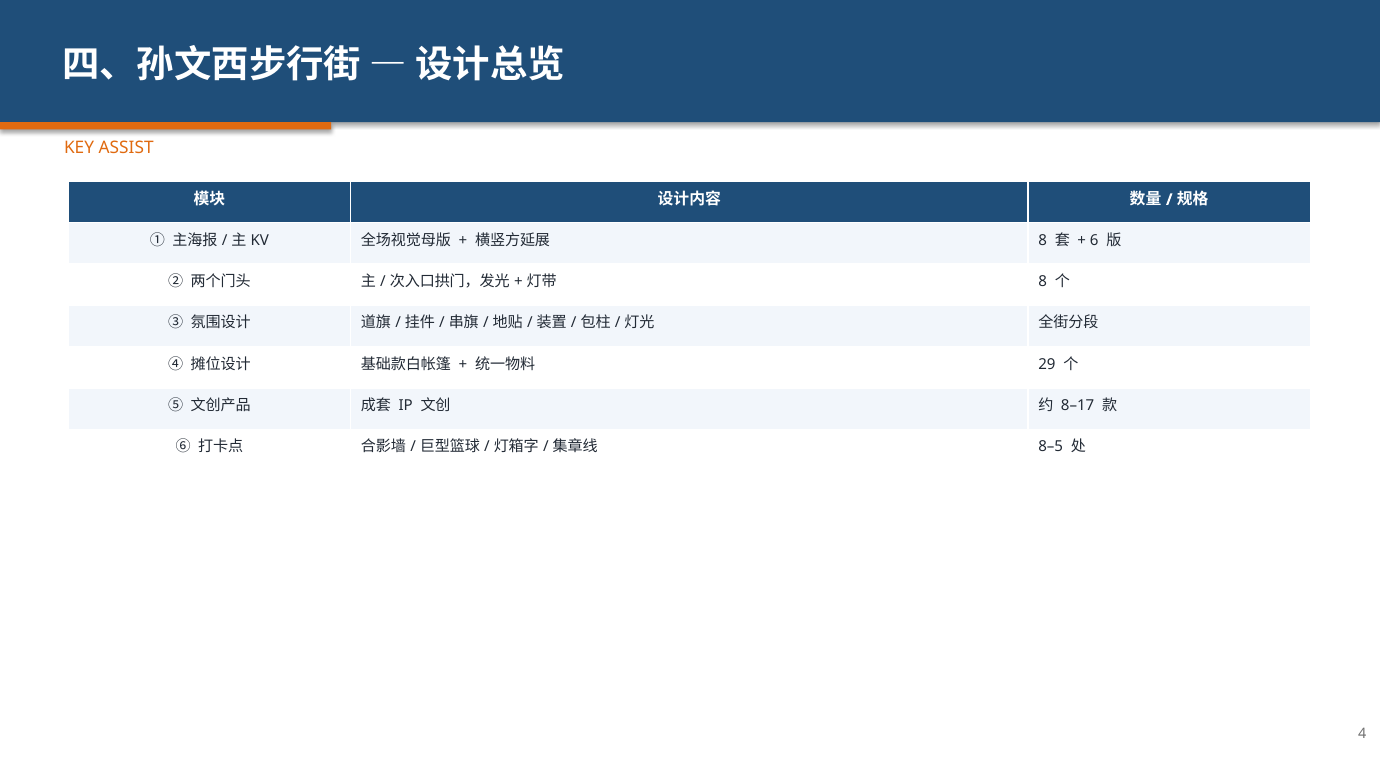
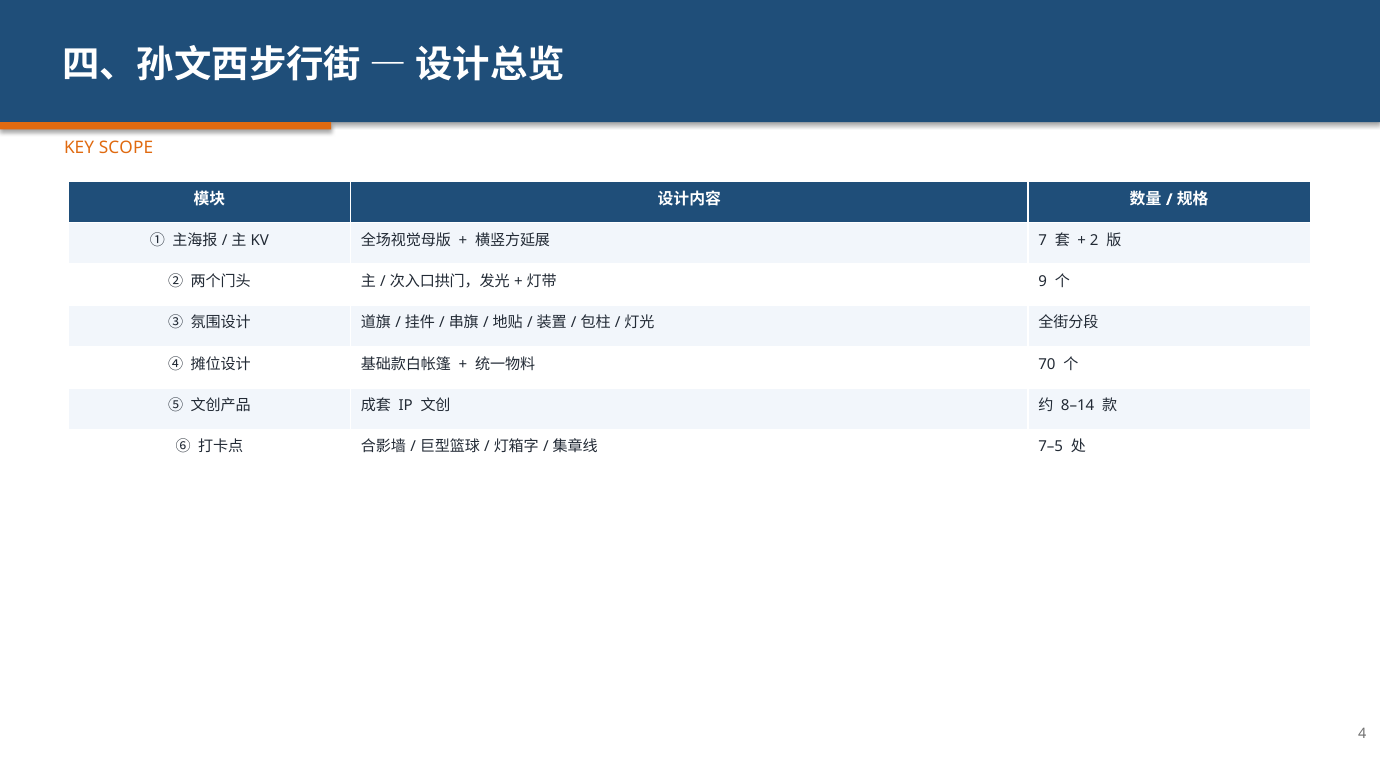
ASSIST: ASSIST -> SCOPE
8 at (1043, 240): 8 -> 7
6: 6 -> 2
8 at (1043, 282): 8 -> 9
29: 29 -> 70
8–17: 8–17 -> 8–14
8–5: 8–5 -> 7–5
